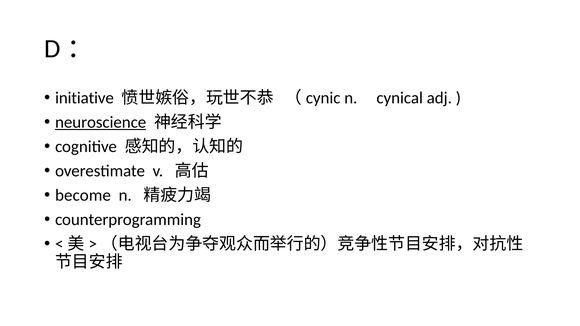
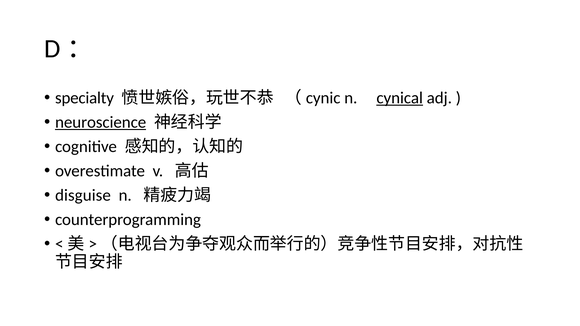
initiative: initiative -> specialty
cynical underline: none -> present
become: become -> disguise
